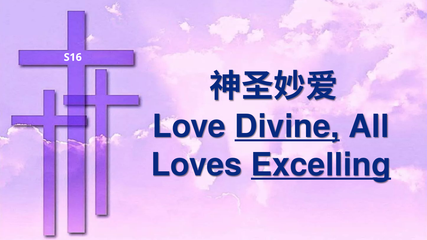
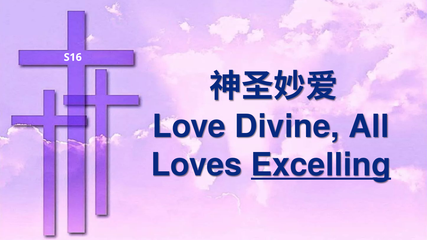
Divine underline: present -> none
